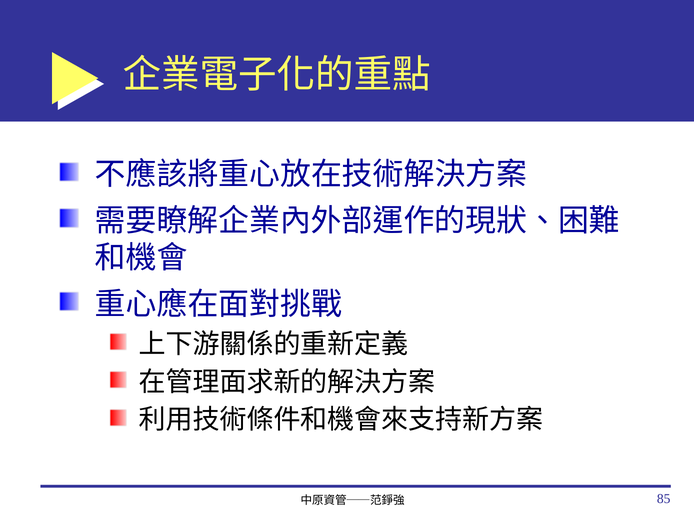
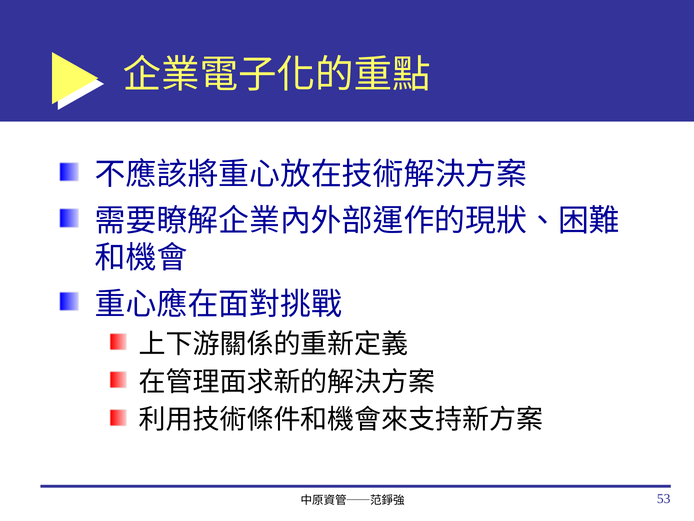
85: 85 -> 53
